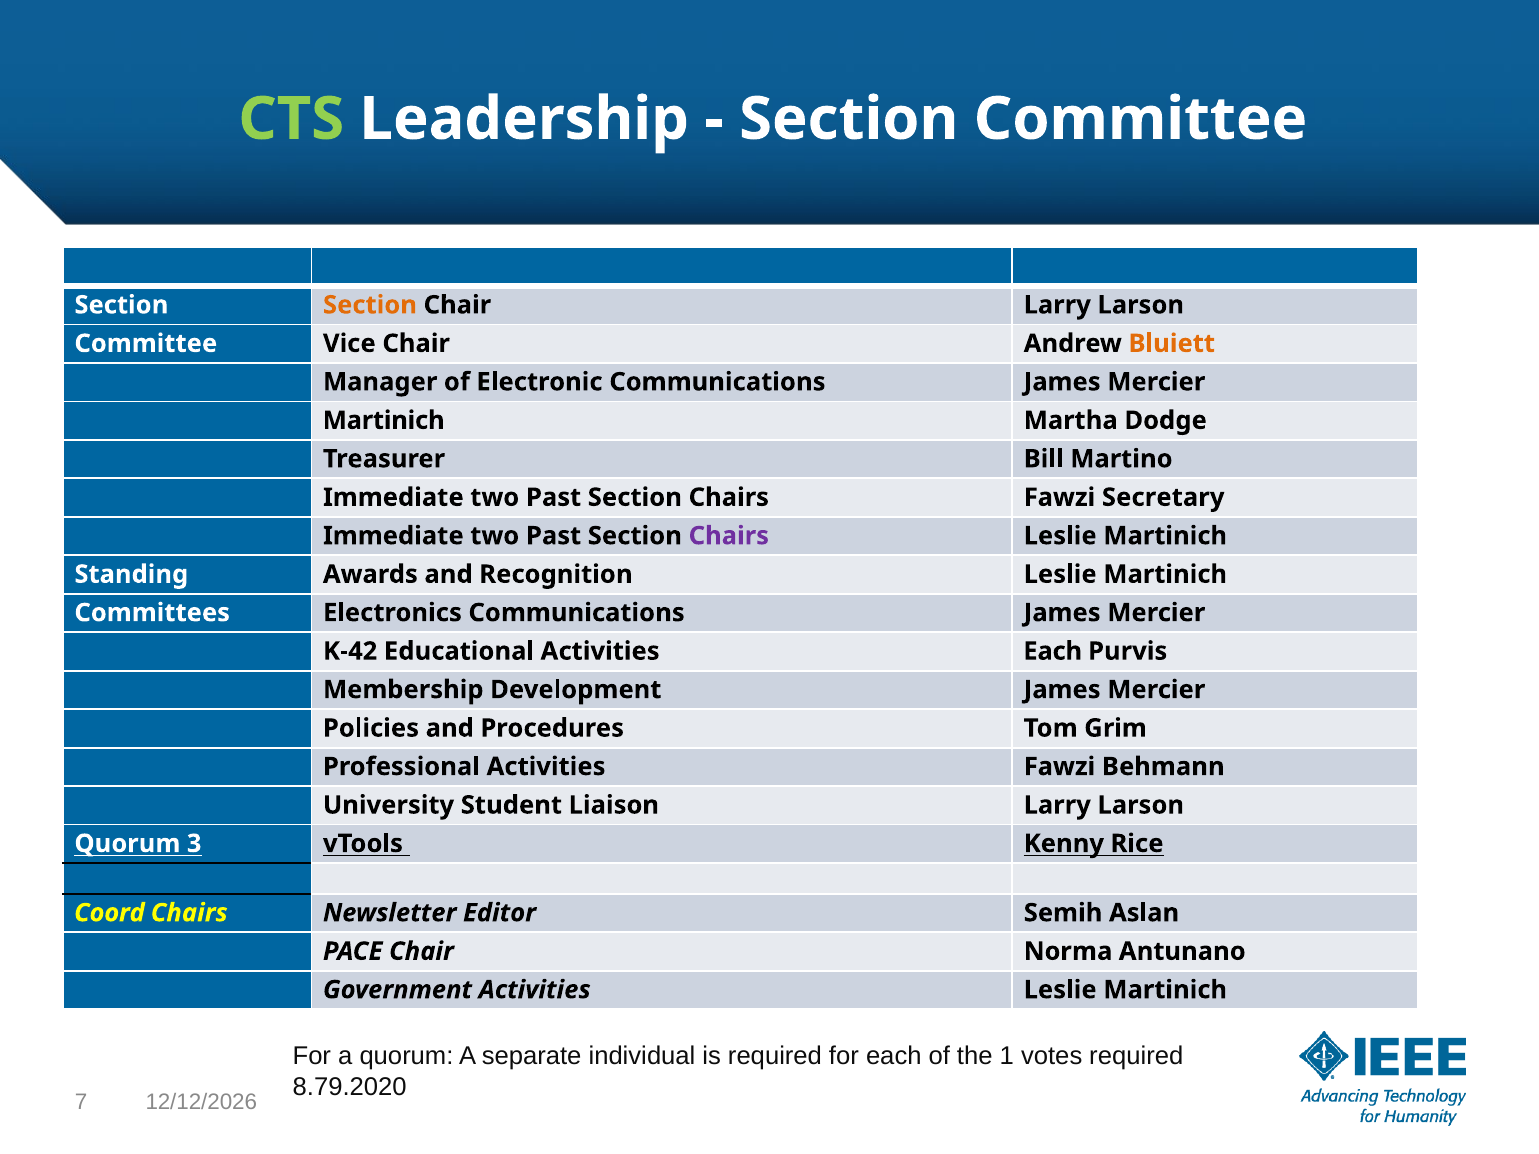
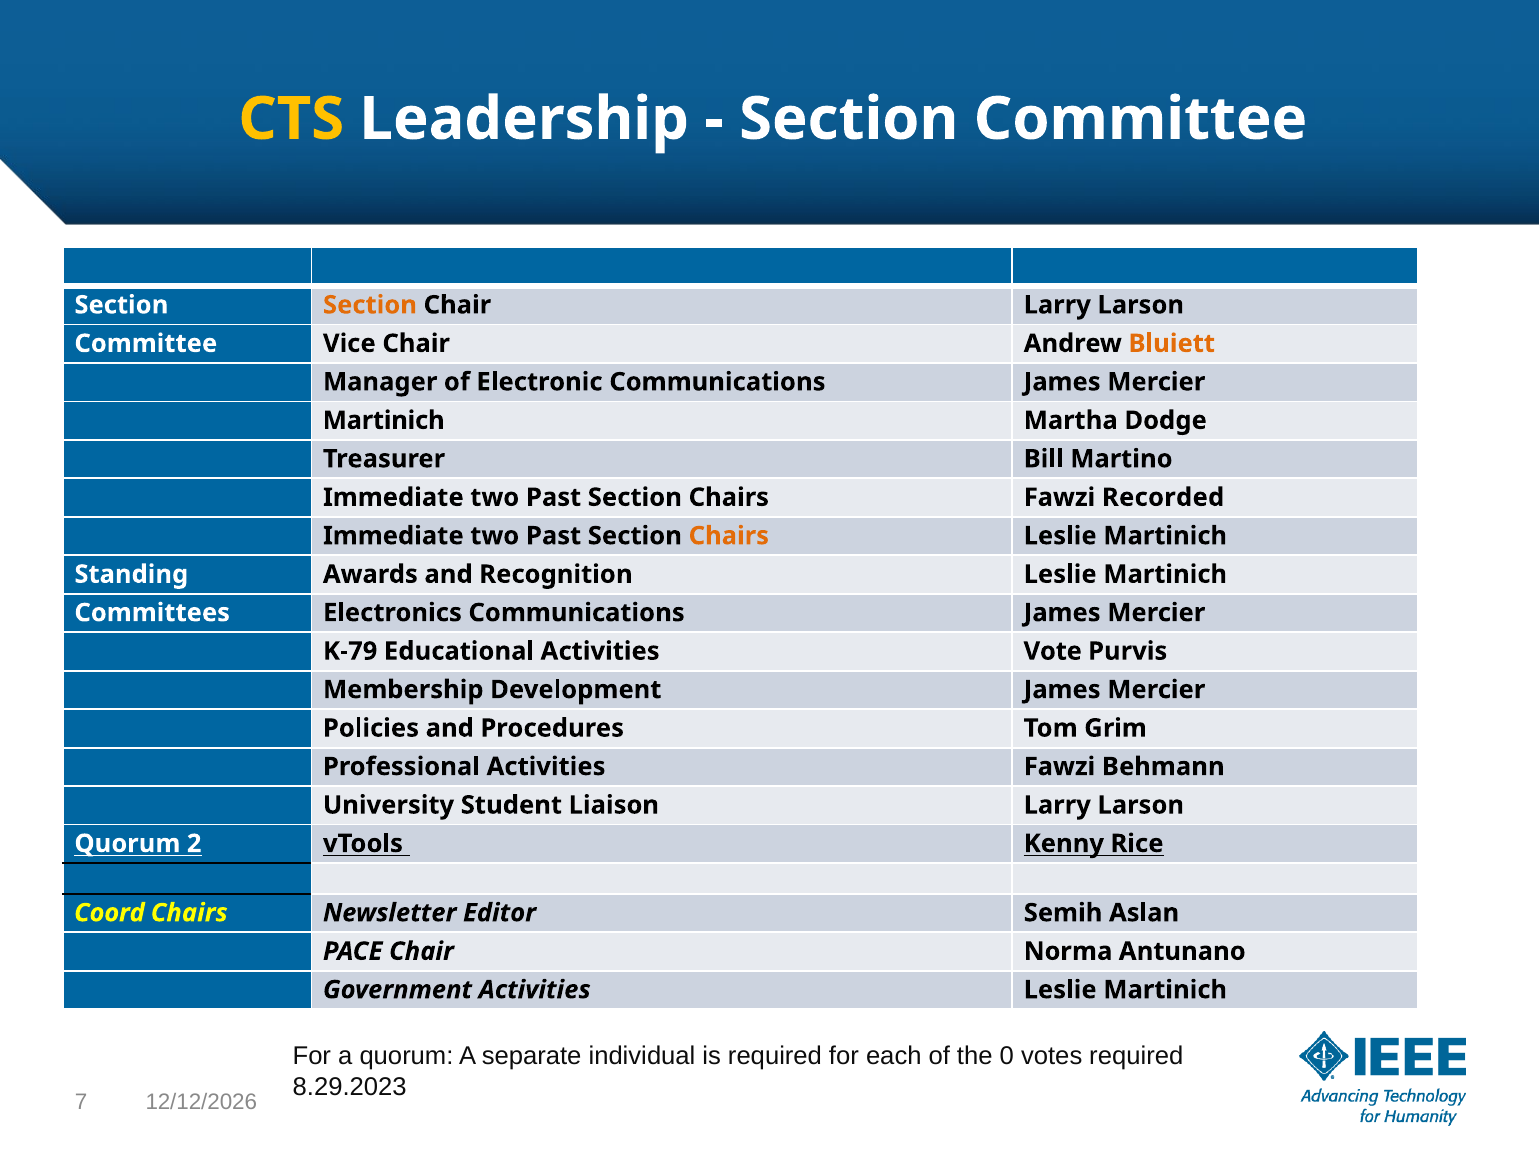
CTS colour: light green -> yellow
Secretary: Secretary -> Recorded
Chairs at (729, 536) colour: purple -> orange
K-42: K-42 -> K-79
Activities Each: Each -> Vote
3: 3 -> 2
1: 1 -> 0
8.79.2020: 8.79.2020 -> 8.29.2023
